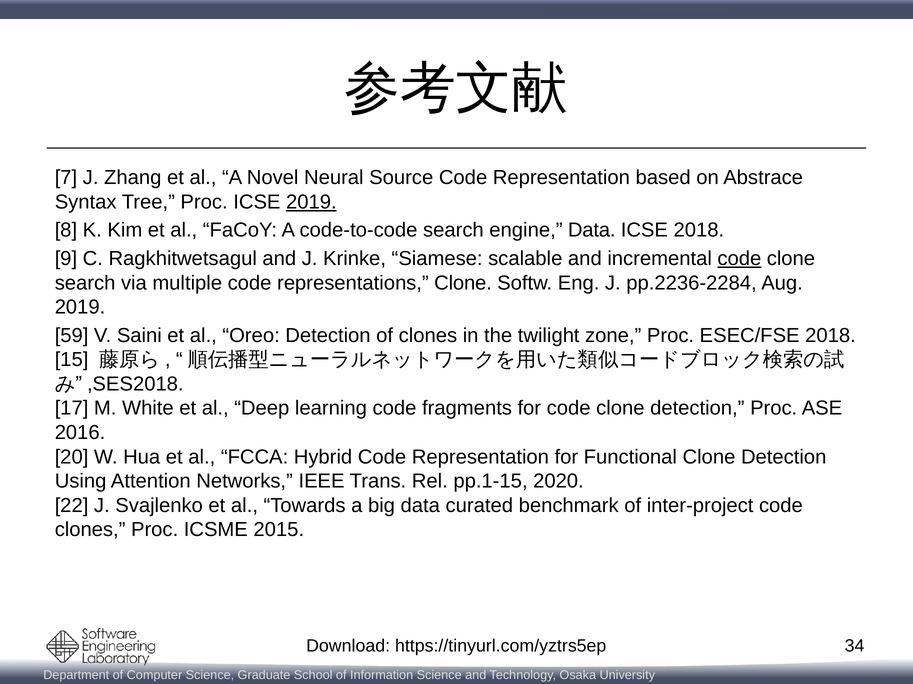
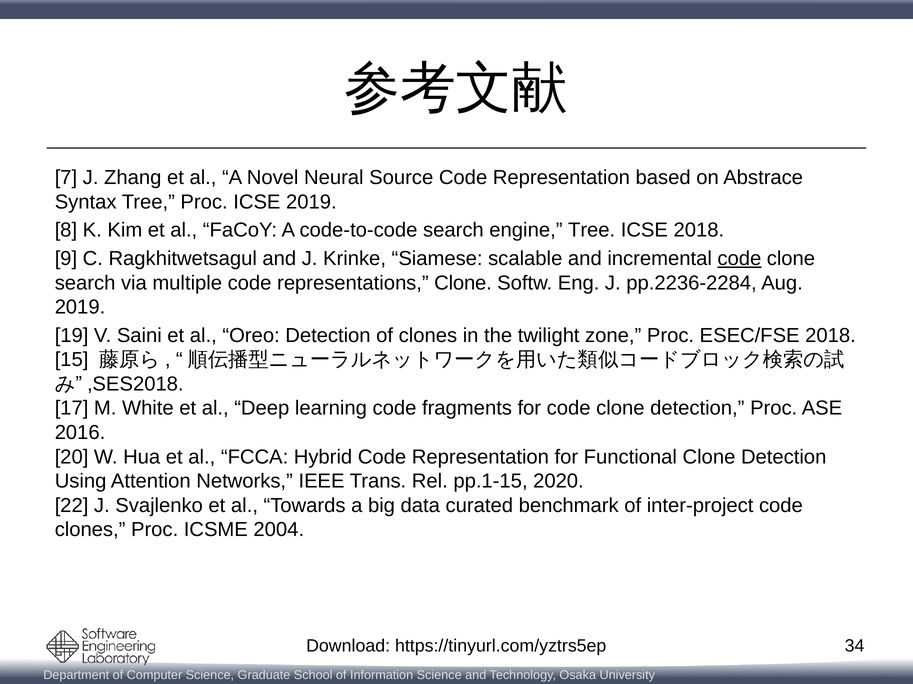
2019 at (311, 202) underline: present -> none
engine Data: Data -> Tree
59: 59 -> 19
2015: 2015 -> 2004
